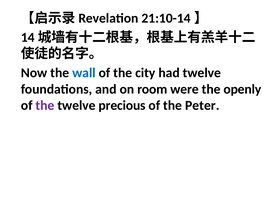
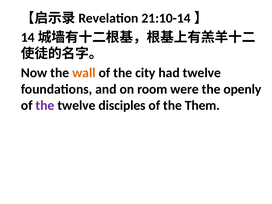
wall colour: blue -> orange
precious: precious -> disciples
Peter: Peter -> Them
